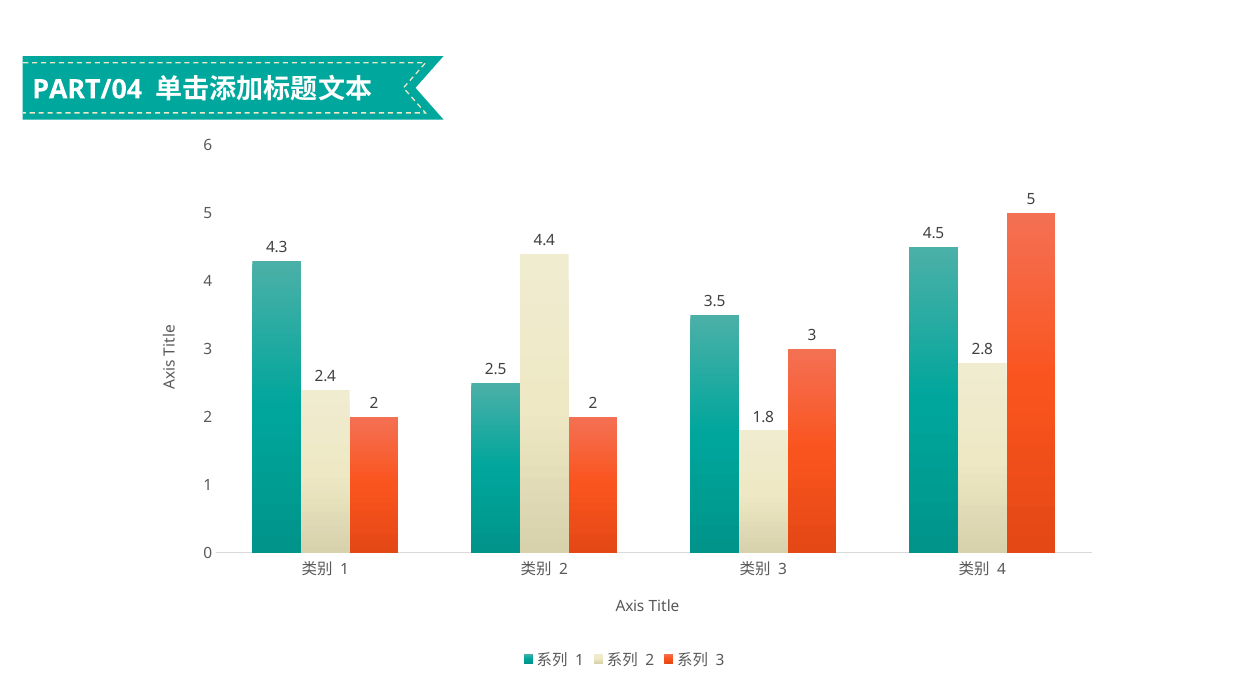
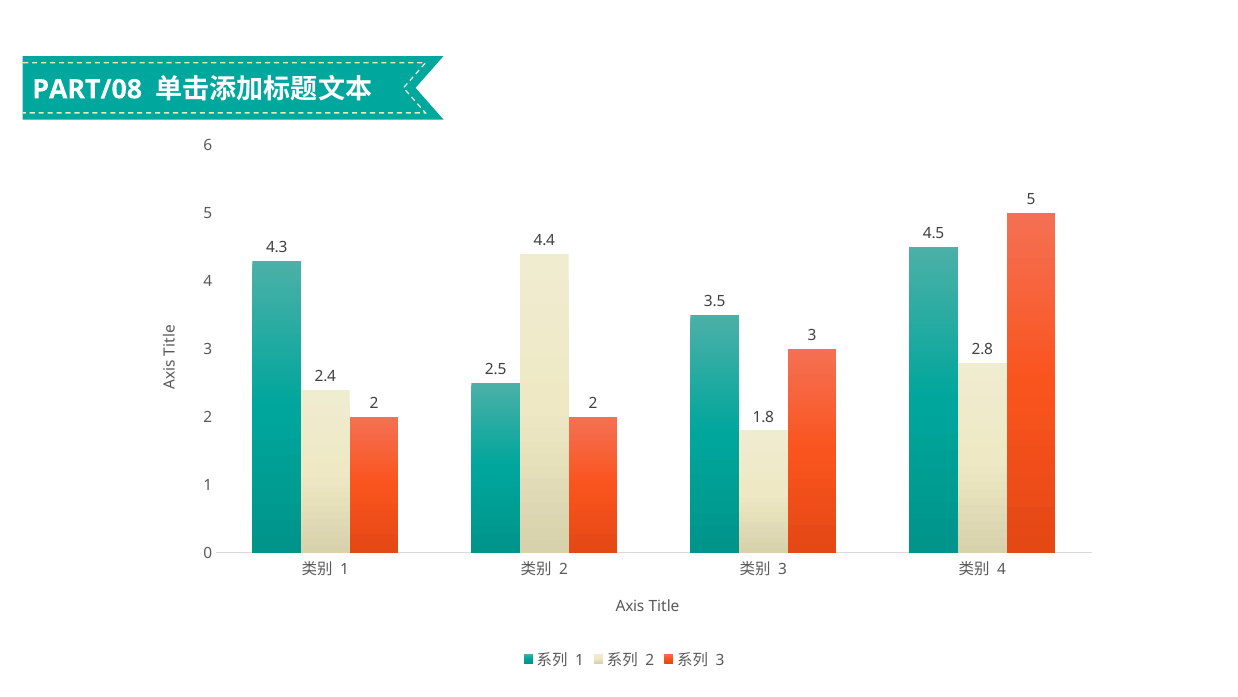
PART/04: PART/04 -> PART/08
